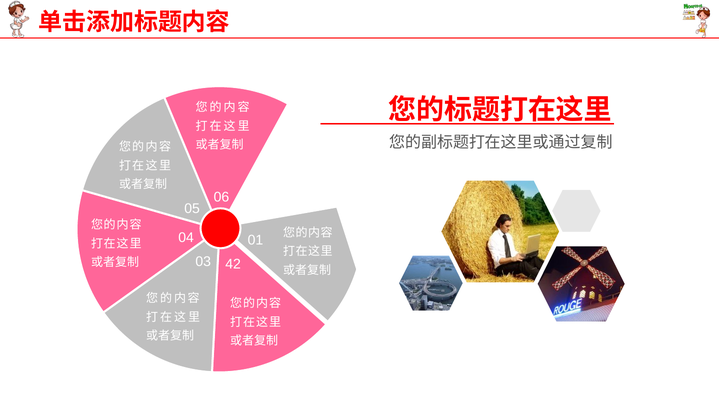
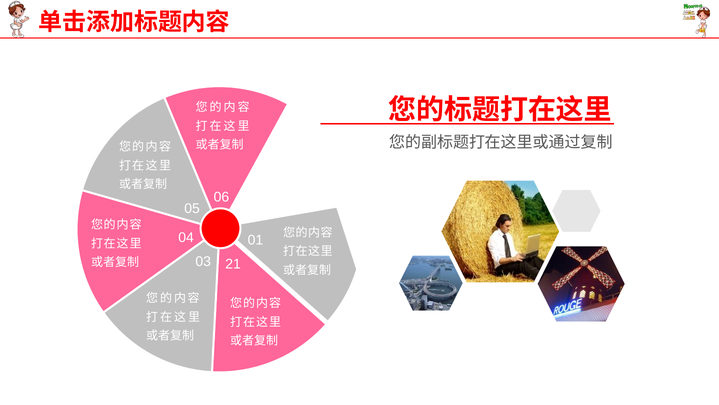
42: 42 -> 21
